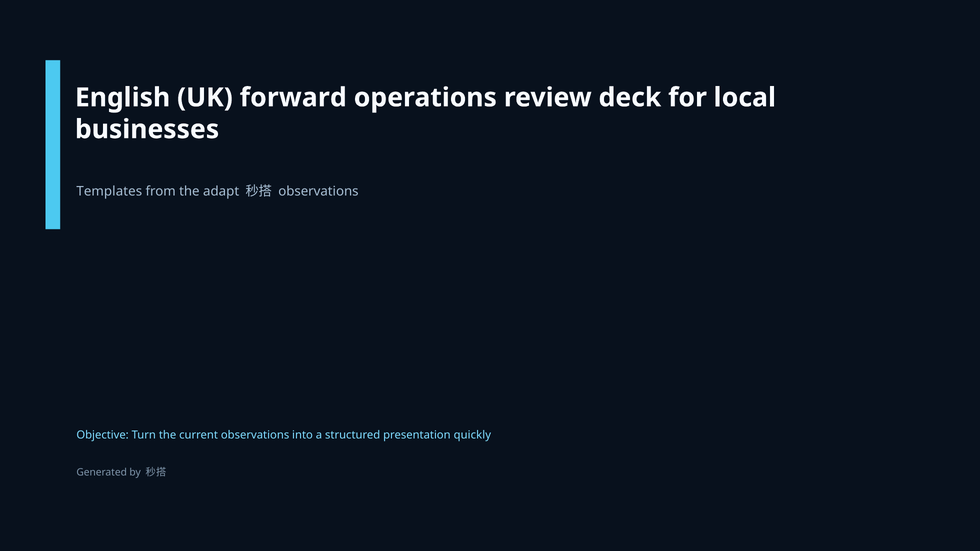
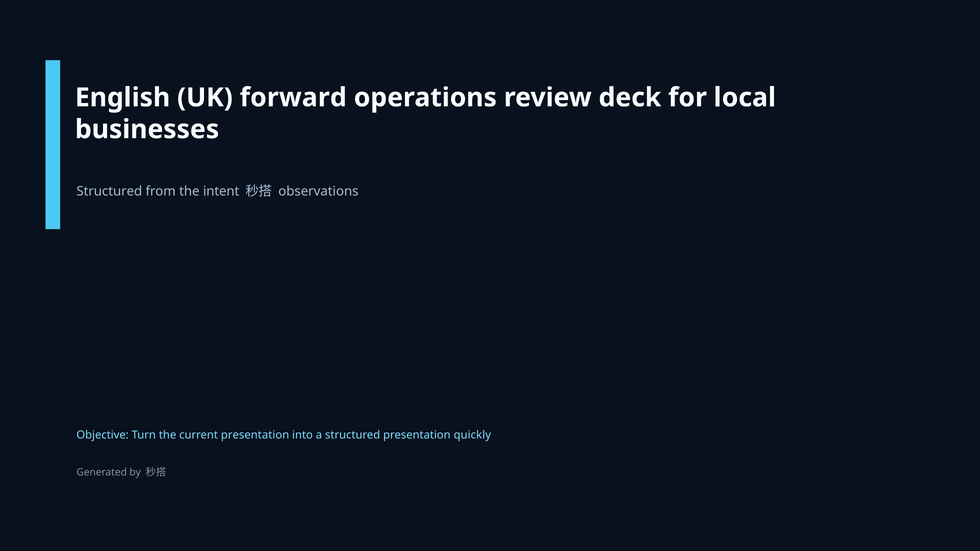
Templates at (109, 191): Templates -> Structured
adapt: adapt -> intent
current observations: observations -> presentation
